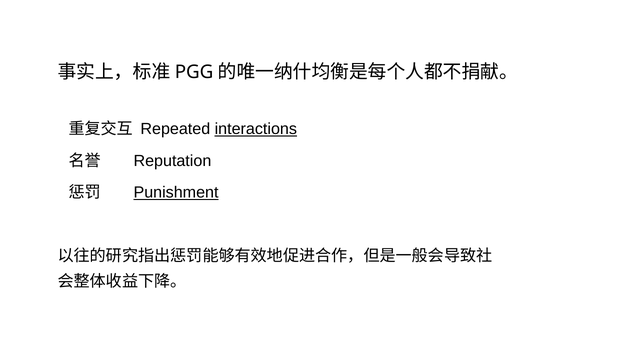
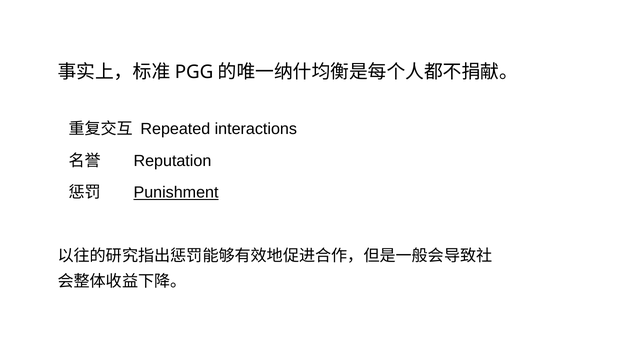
interactions underline: present -> none
